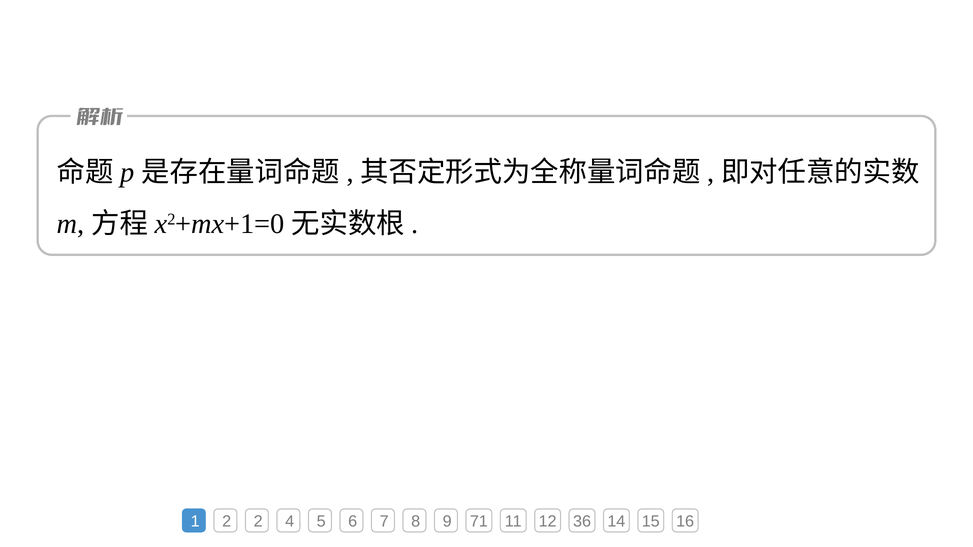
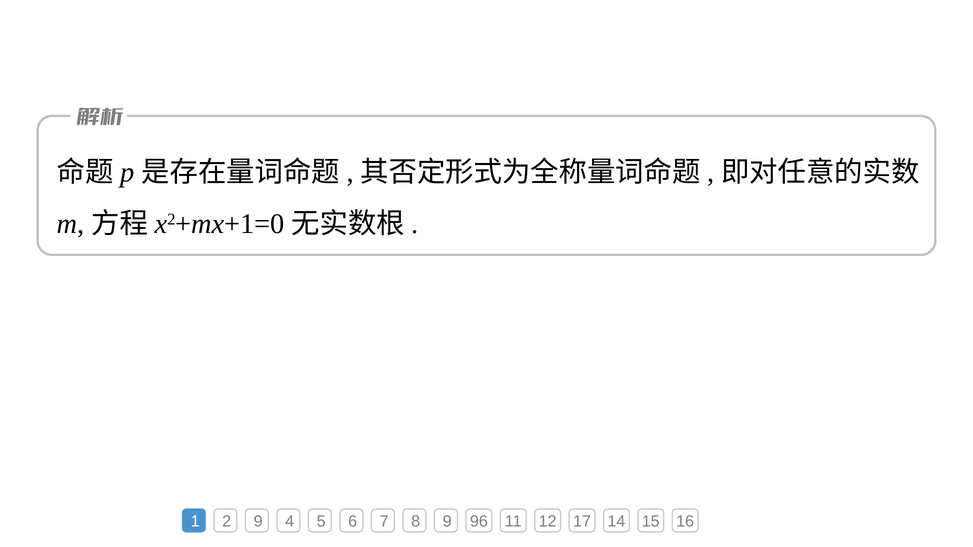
2 2: 2 -> 9
71: 71 -> 96
36: 36 -> 17
